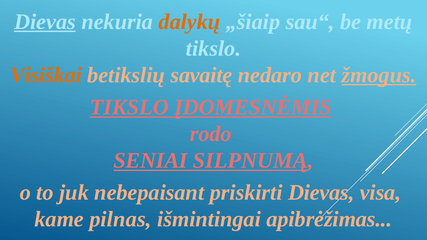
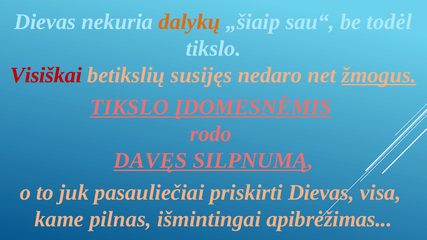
Dievas at (45, 22) underline: present -> none
metų: metų -> todėl
Visiškai colour: orange -> red
savaitę: savaitę -> susijęs
SENIAI: SENIAI -> DAVĘS
nebepaisant: nebepaisant -> pasauliečiai
